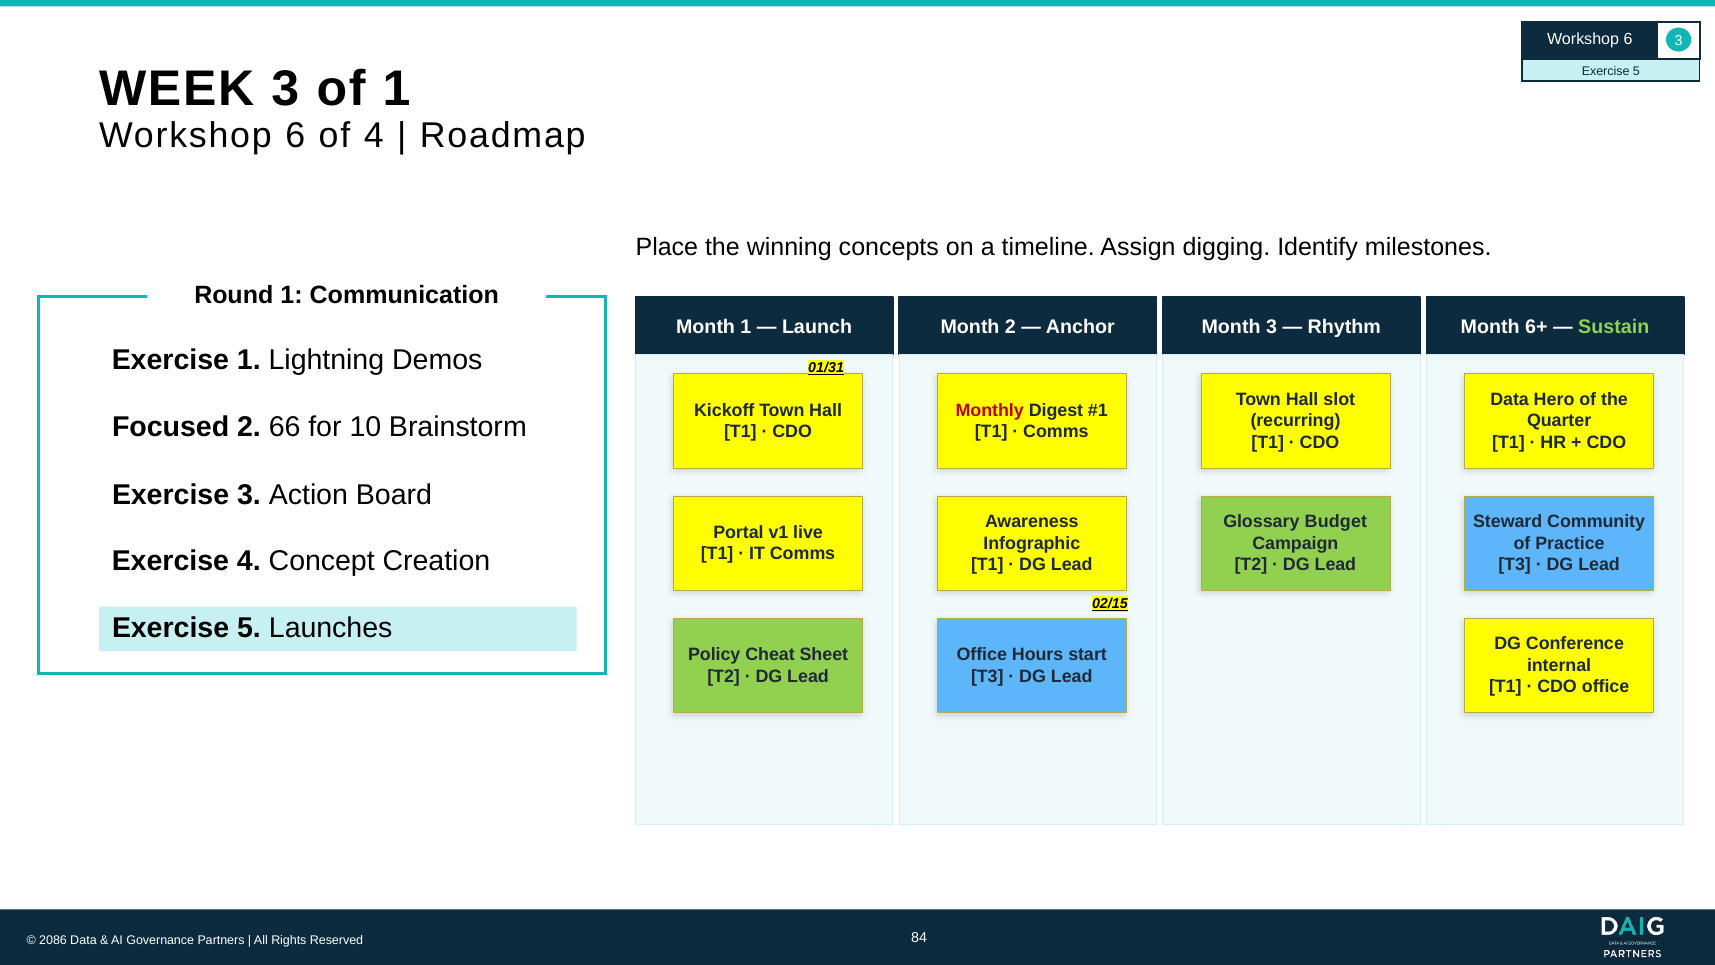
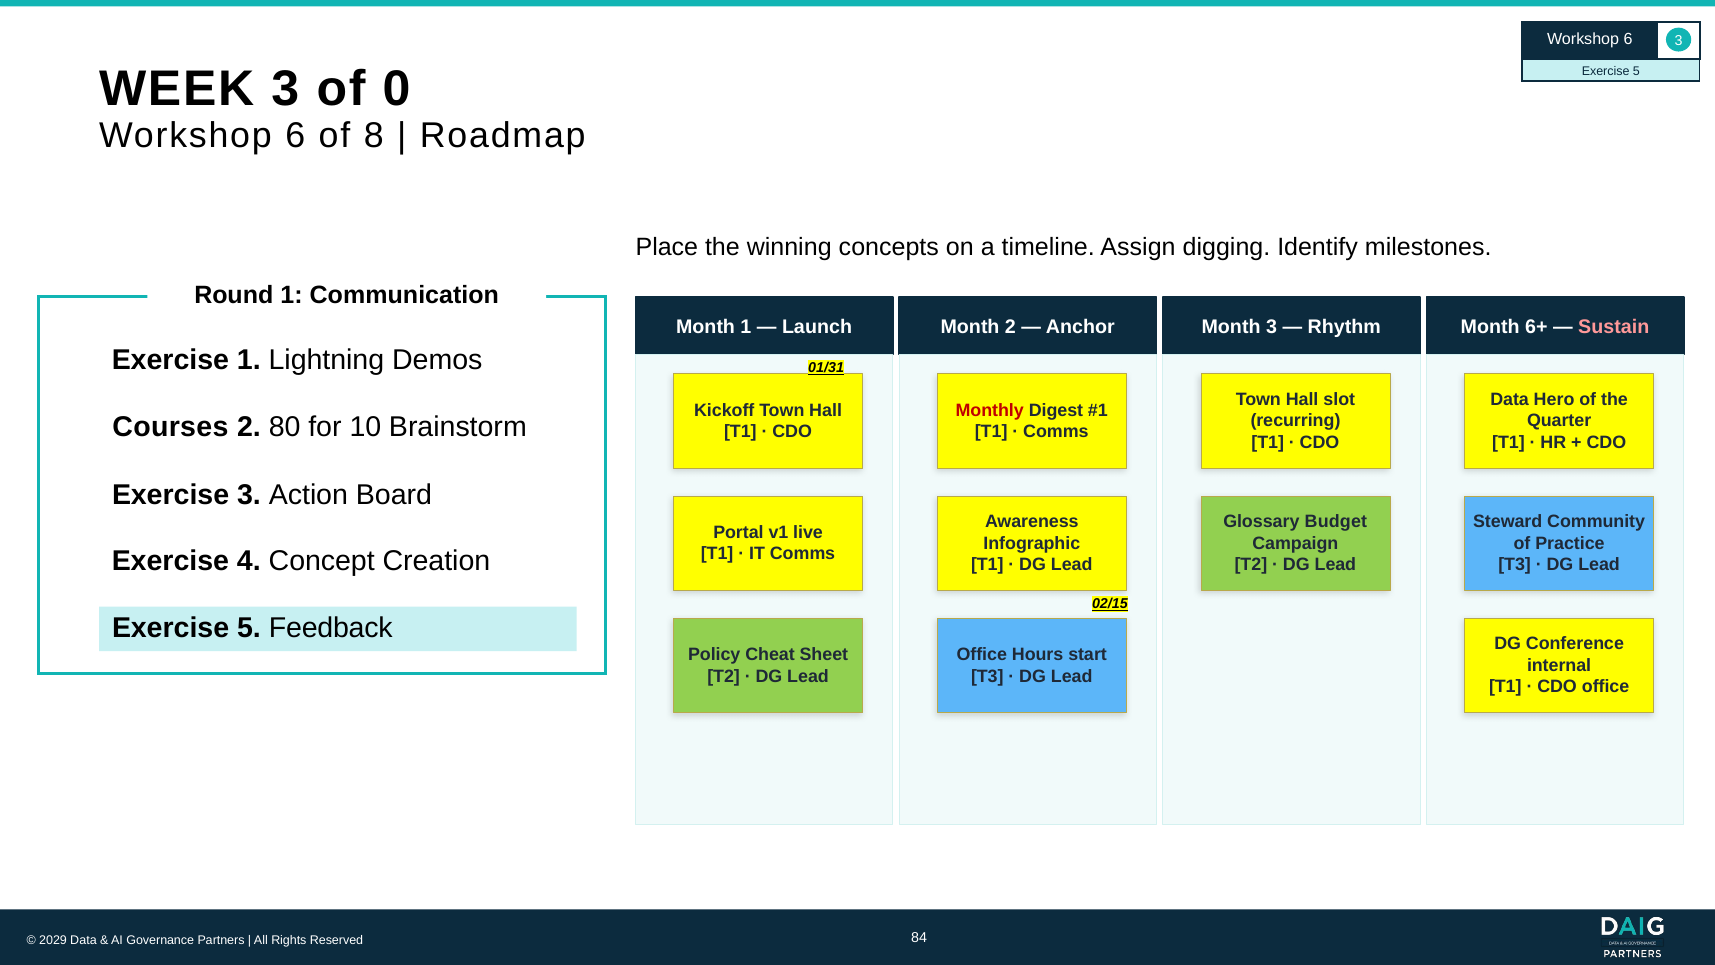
of 1: 1 -> 0
of 4: 4 -> 8
Sustain colour: light green -> pink
Focused: Focused -> Courses
66: 66 -> 80
Launches: Launches -> Feedback
2086: 2086 -> 2029
